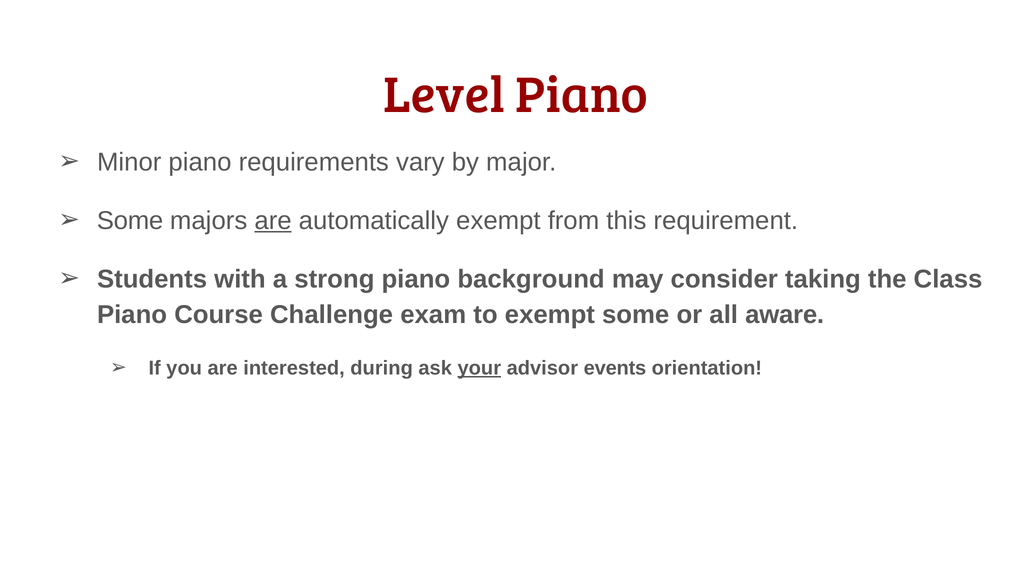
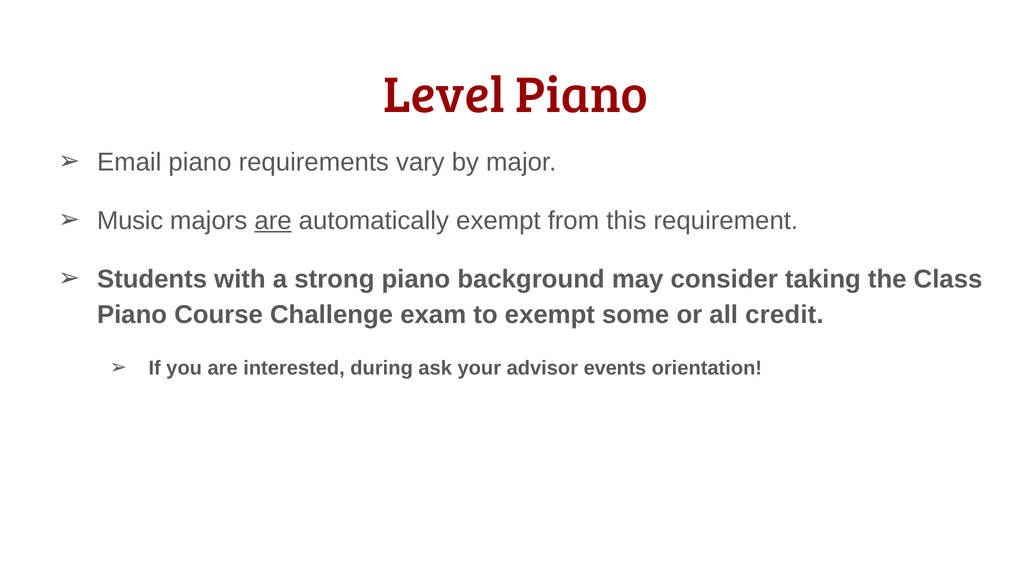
Minor: Minor -> Email
Some at (130, 221): Some -> Music
aware: aware -> credit
your underline: present -> none
